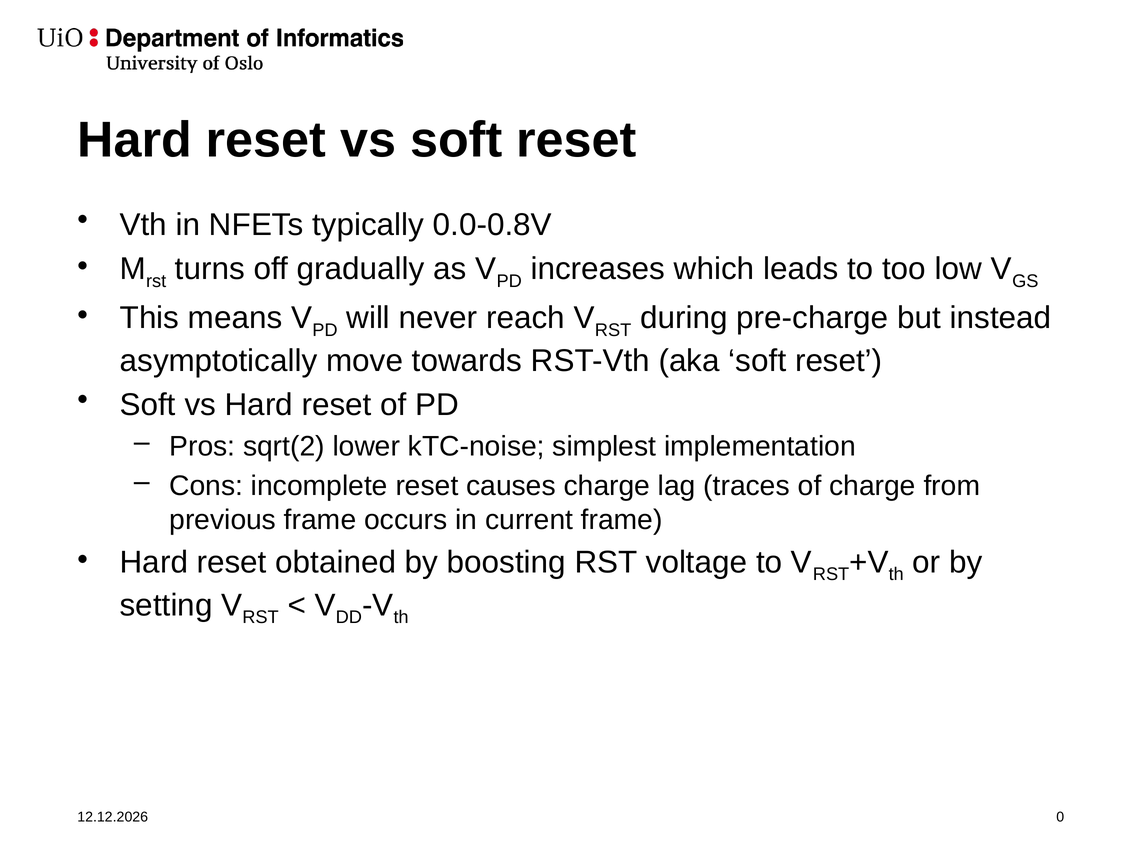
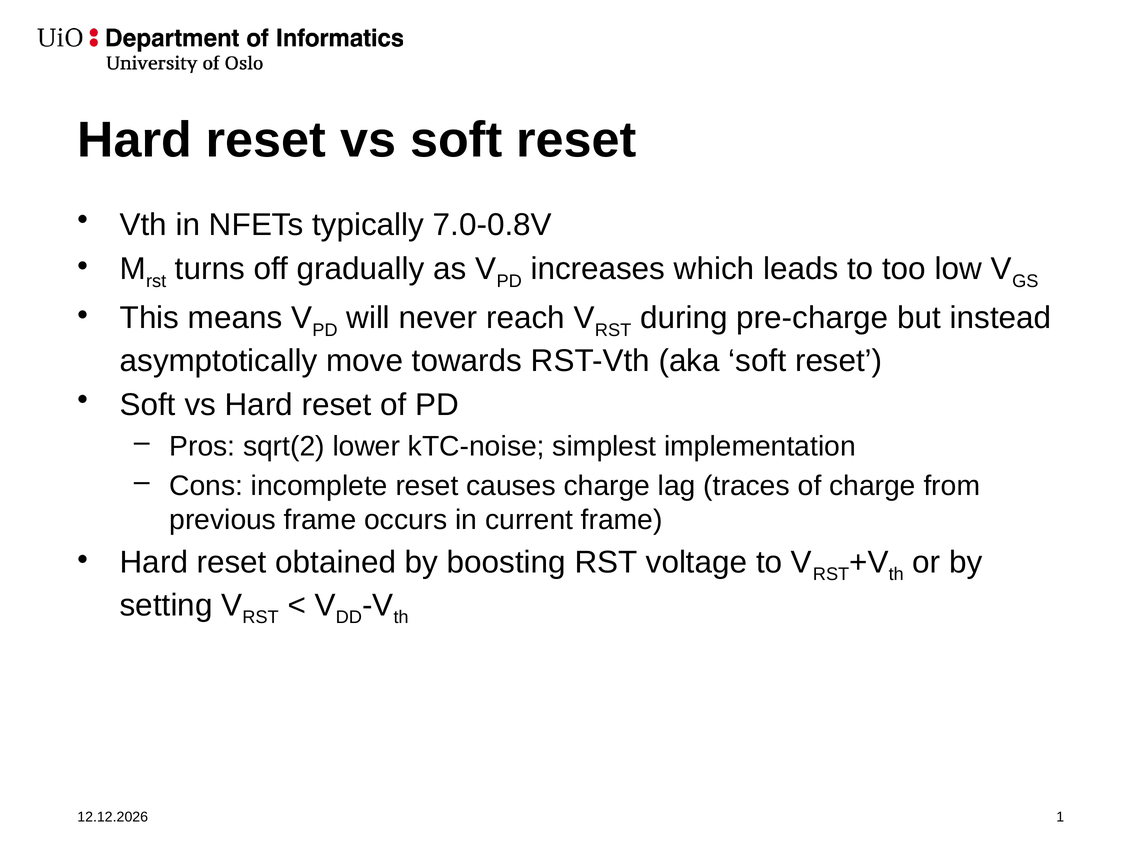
0.0-0.8V: 0.0-0.8V -> 7.0-0.8V
0: 0 -> 1
